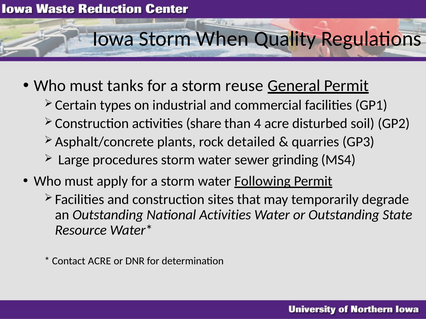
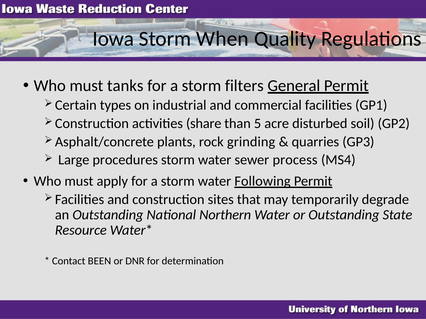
reuse: reuse -> filters
4: 4 -> 5
detailed: detailed -> grinding
grinding: grinding -> process
National Activities: Activities -> Northern
Contact ACRE: ACRE -> BEEN
